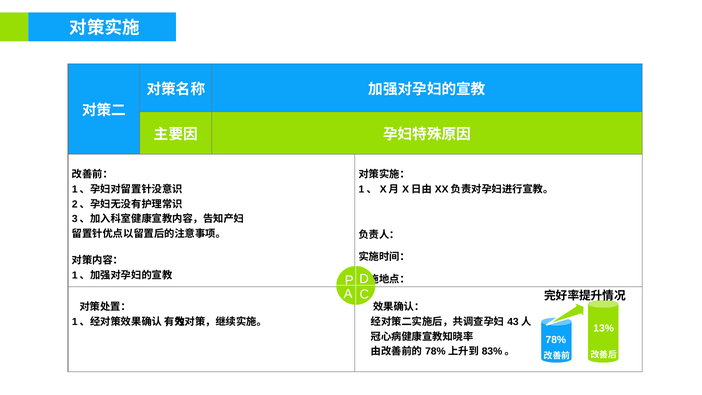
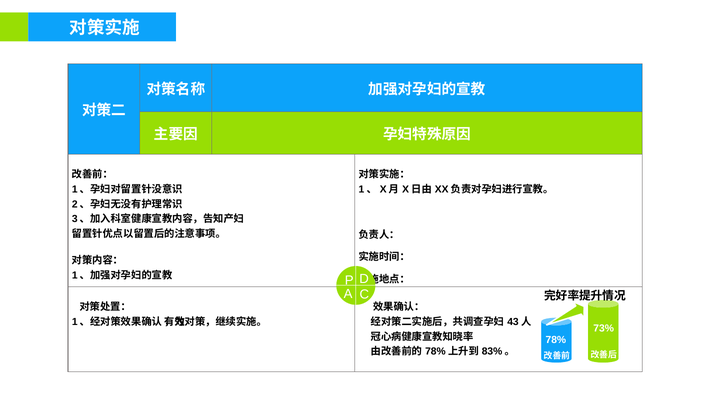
13%: 13% -> 73%
